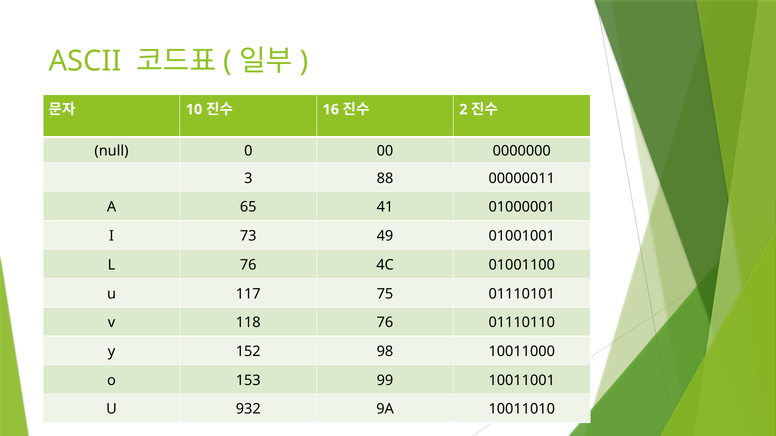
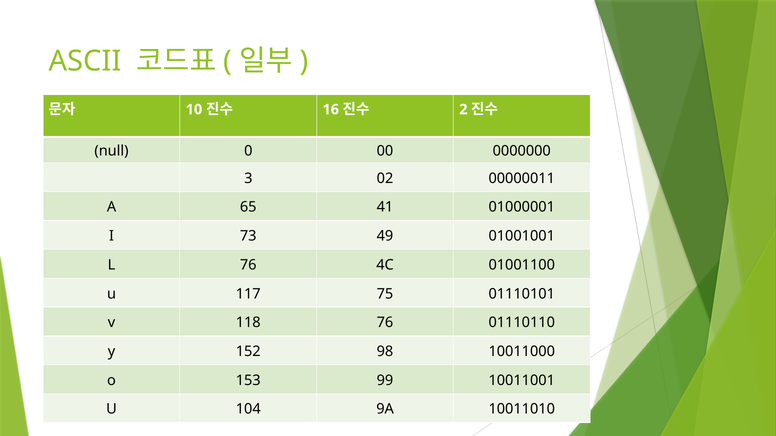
88: 88 -> 02
932: 932 -> 104
